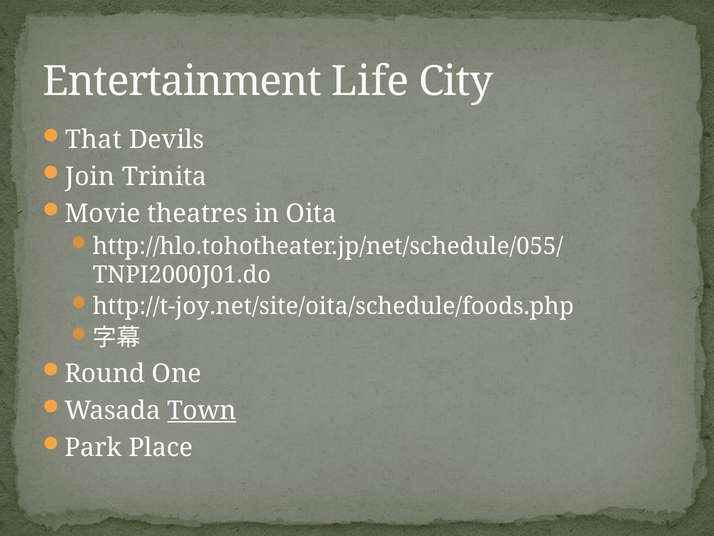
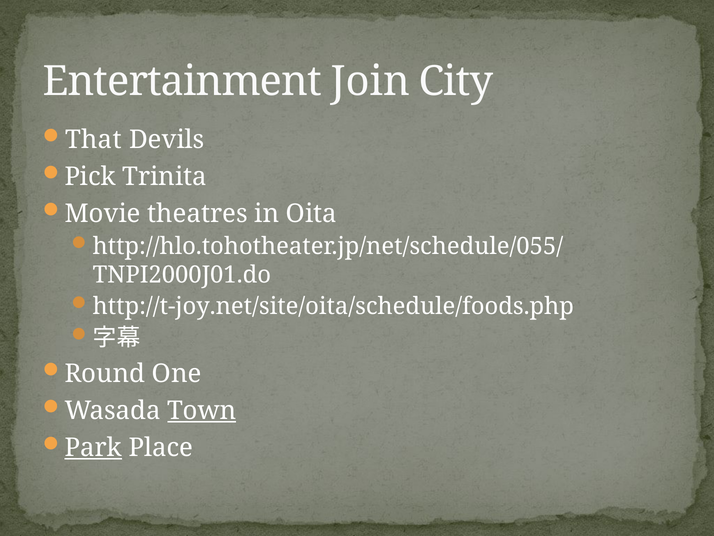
Life: Life -> Join
Join: Join -> Pick
Park underline: none -> present
